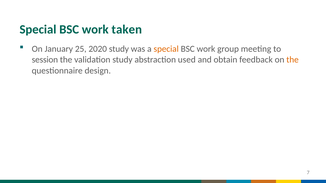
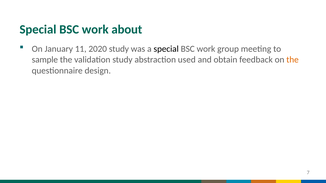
taken: taken -> about
25: 25 -> 11
special at (166, 49) colour: orange -> black
session: session -> sample
